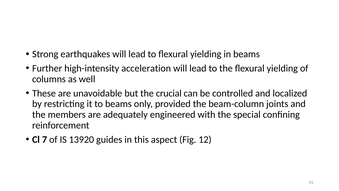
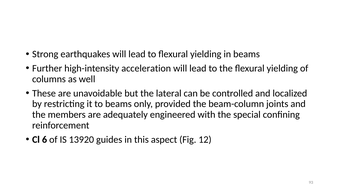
crucial: crucial -> lateral
7: 7 -> 6
